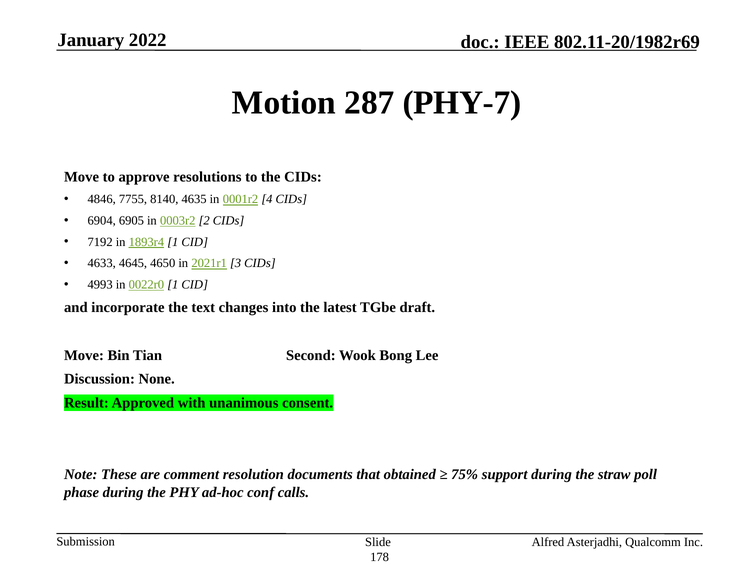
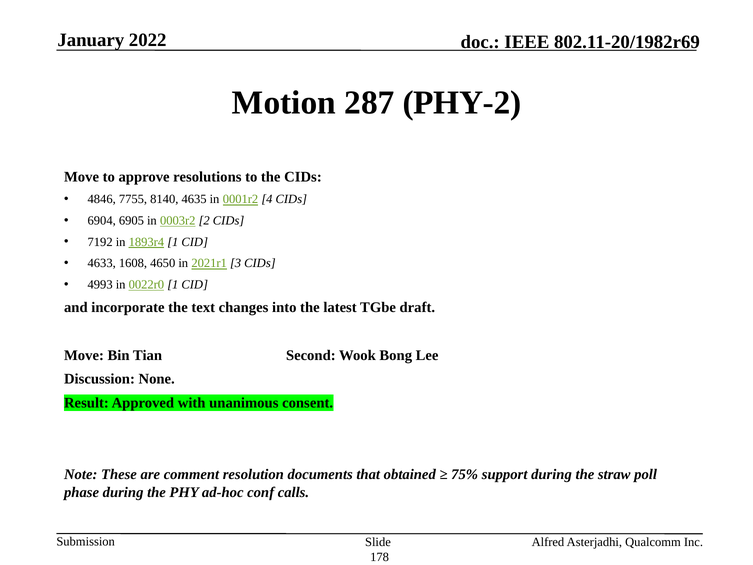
PHY-7: PHY-7 -> PHY-2
4645: 4645 -> 1608
